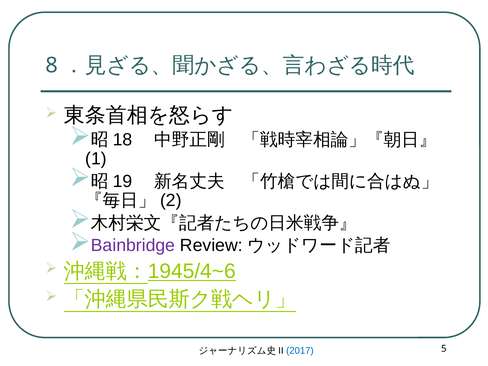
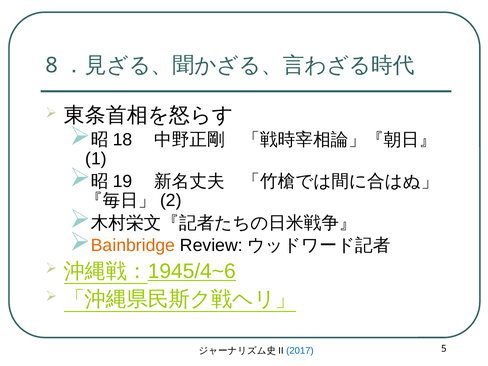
Bainbridge colour: purple -> orange
